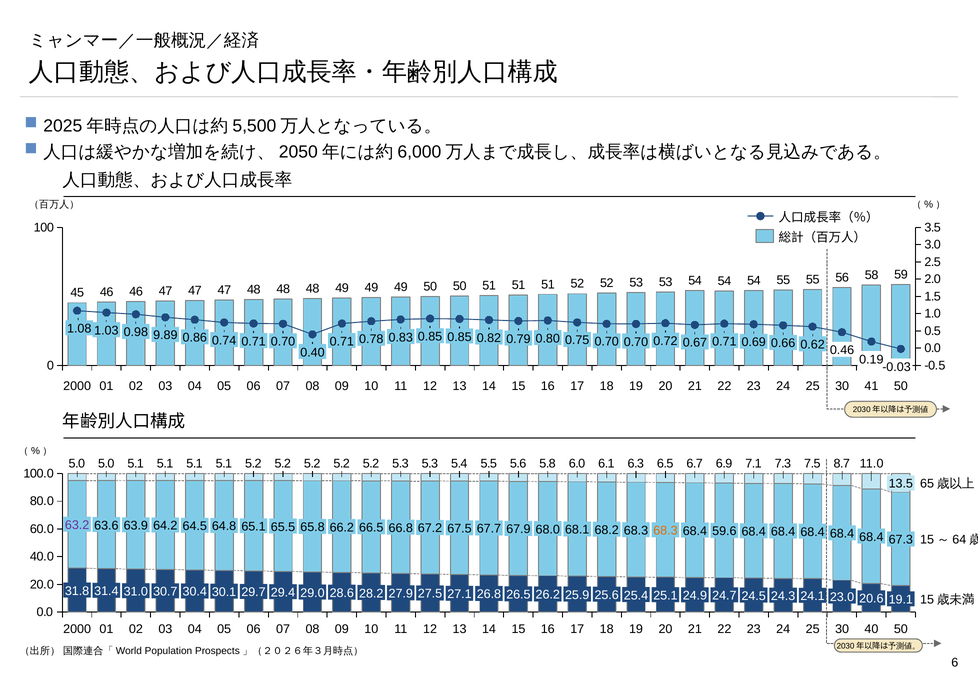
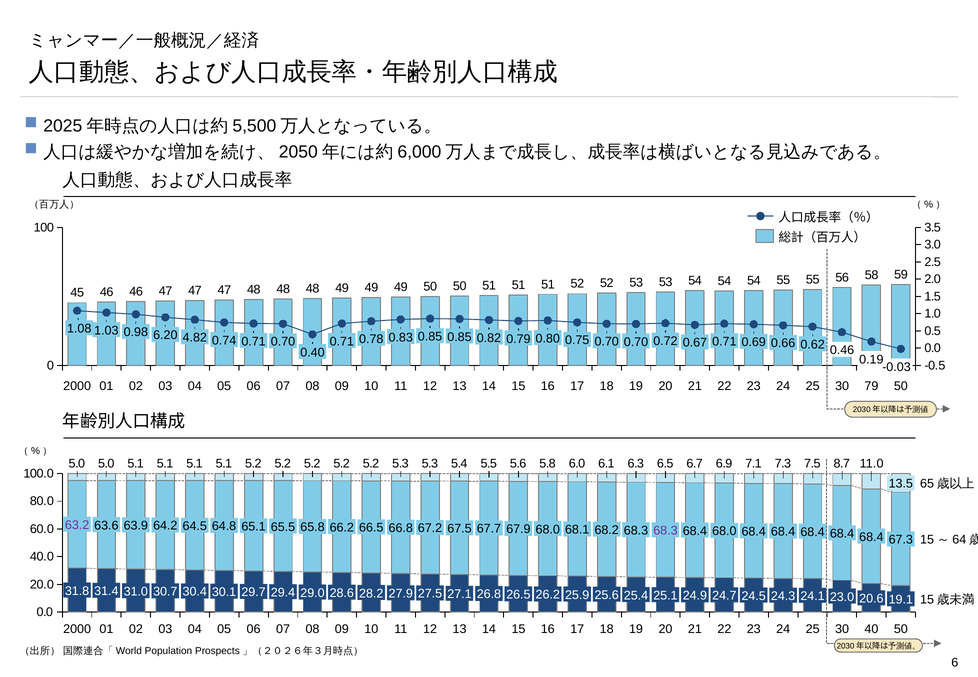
9.89: 9.89 -> 6.20
0.86: 0.86 -> 4.82
41: 41 -> 79
68.3 at (665, 531) colour: orange -> purple
59.6 at (724, 531): 59.6 -> 68.0
